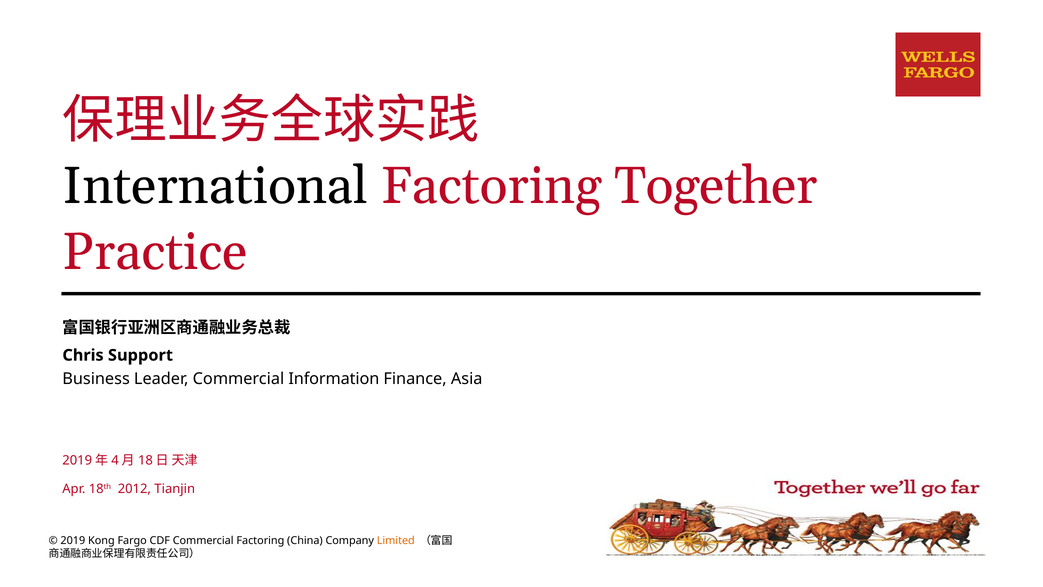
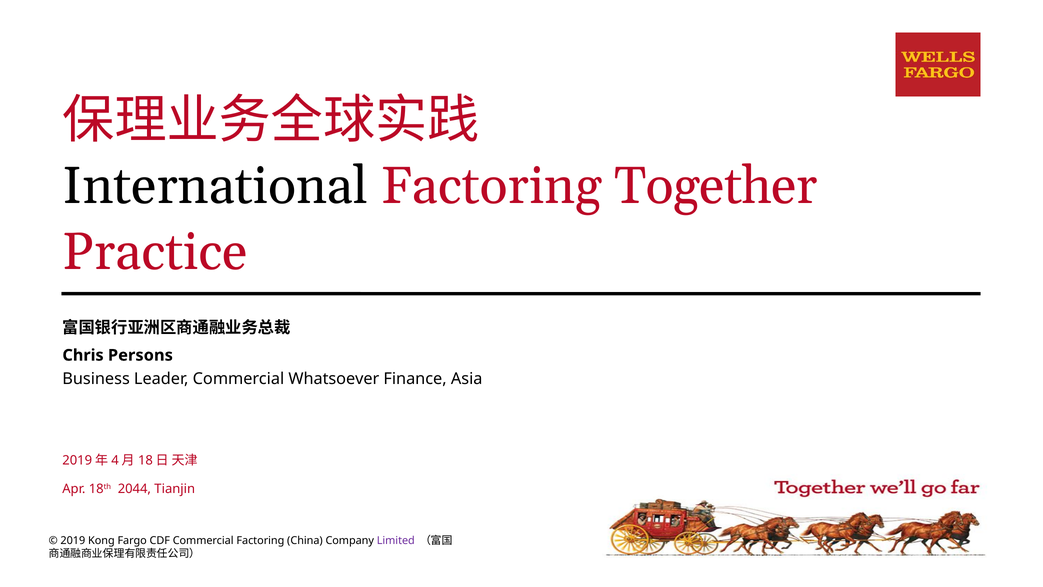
Support: Support -> Persons
Information: Information -> Whatsoever
2012: 2012 -> 2044
Limited colour: orange -> purple
